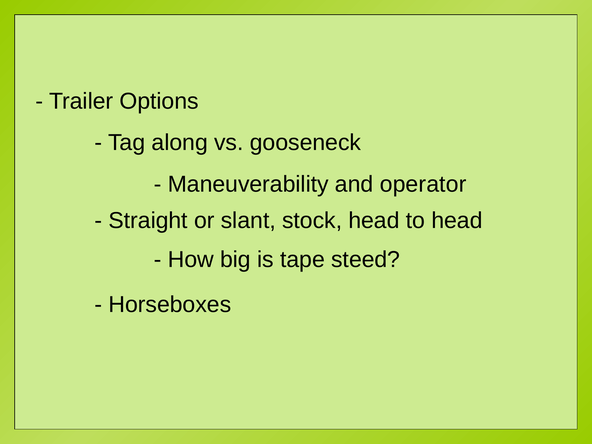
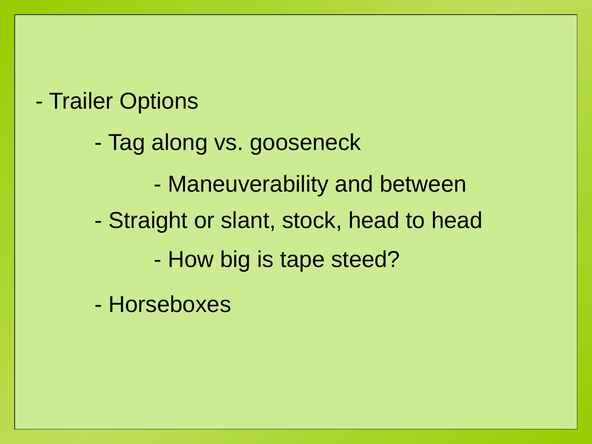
operator: operator -> between
